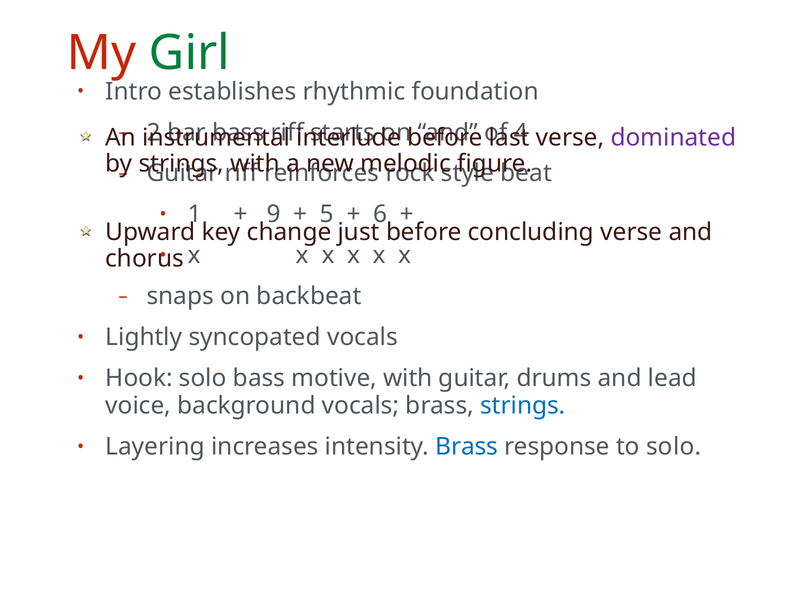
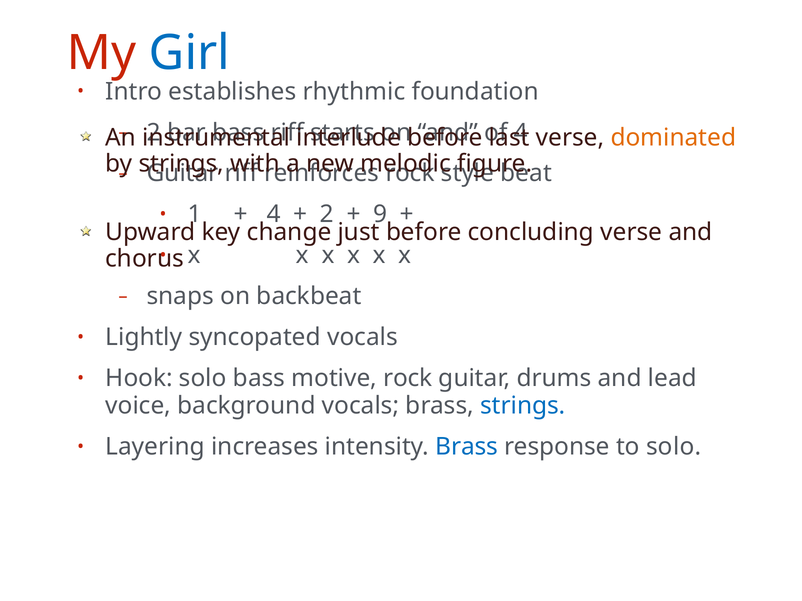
Girl colour: green -> blue
dominated colour: purple -> orange
9 at (274, 215): 9 -> 4
5 at (327, 215): 5 -> 2
6: 6 -> 9
motive with: with -> rock
